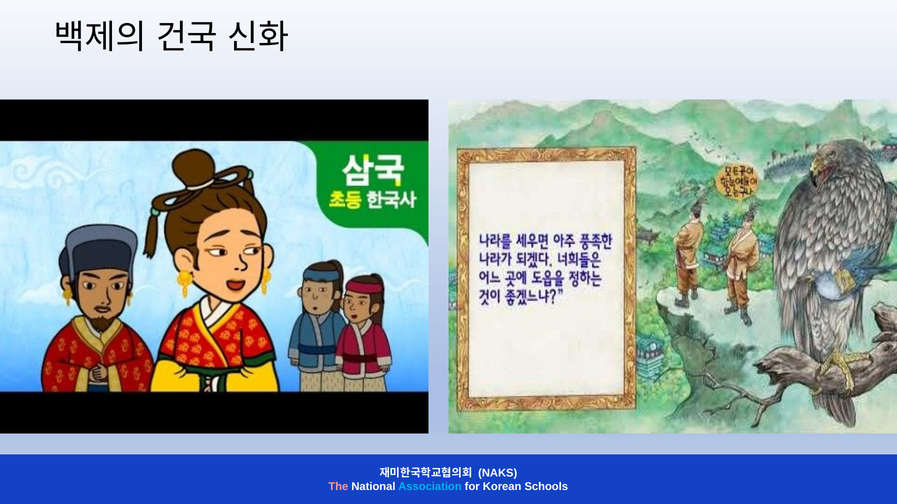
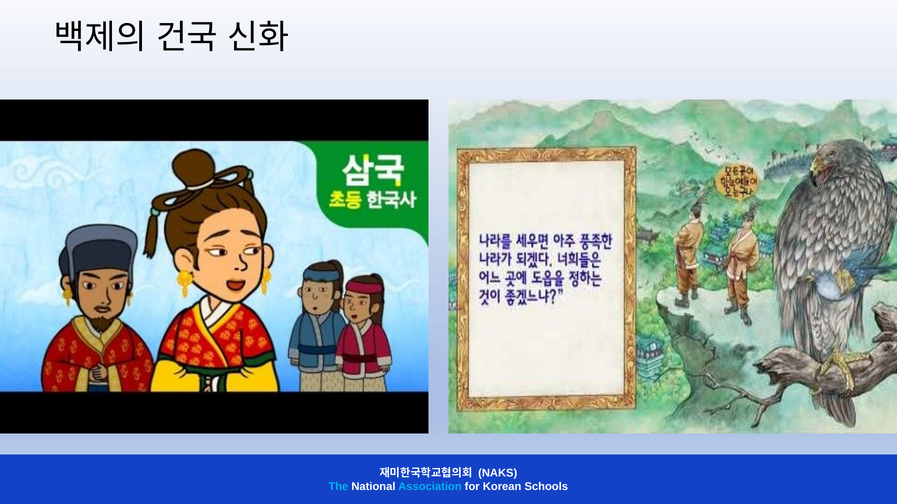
The colour: pink -> light blue
